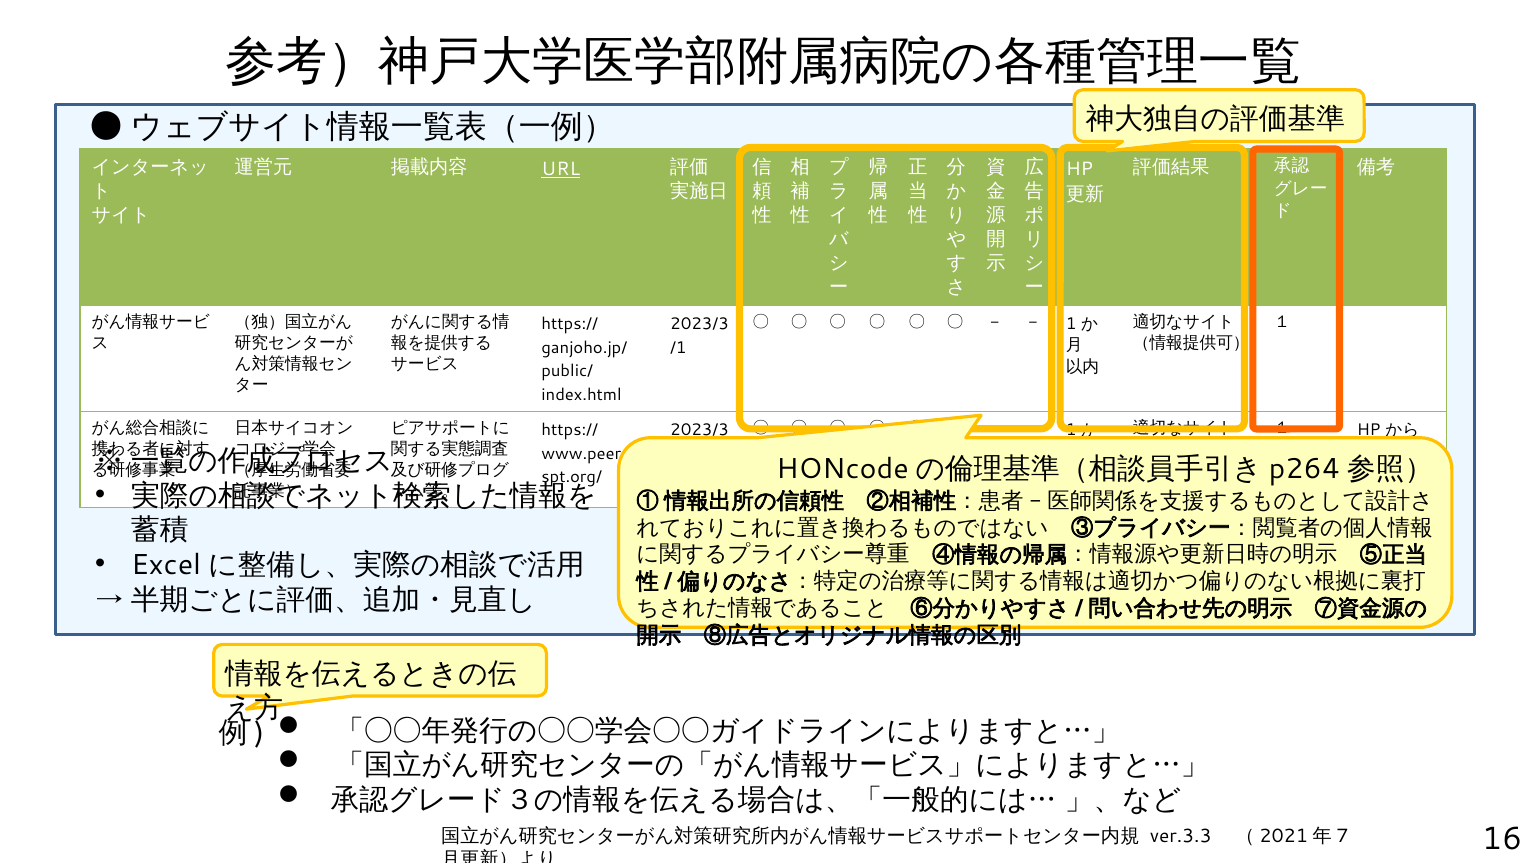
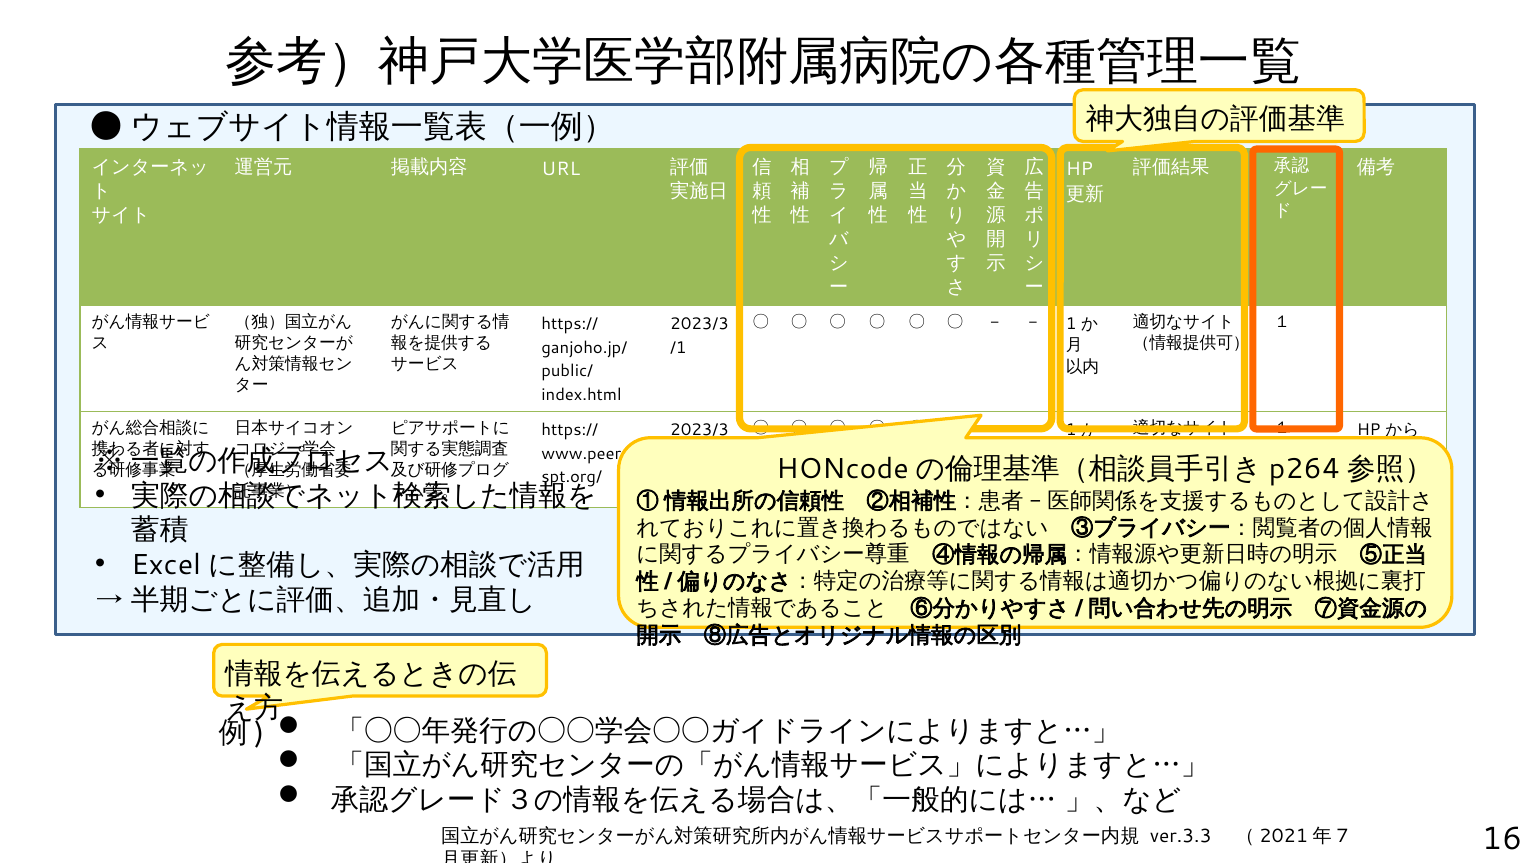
URL underline: present -> none
